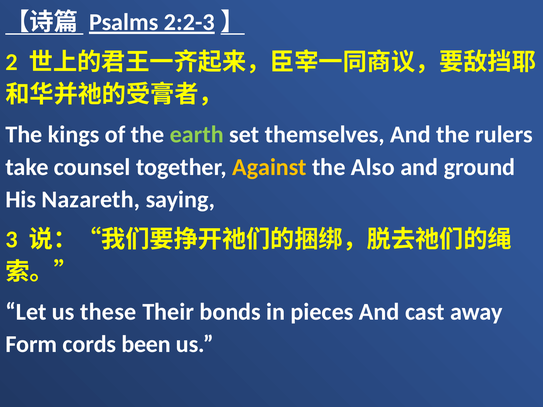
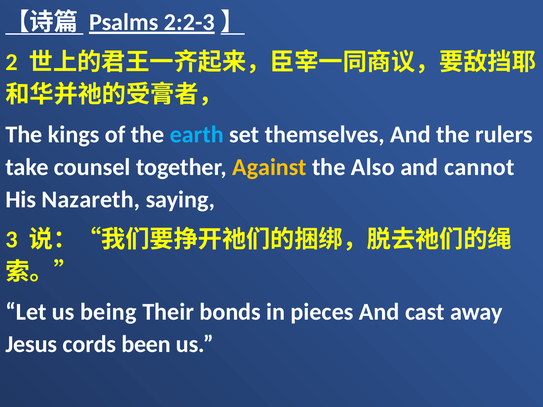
earth colour: light green -> light blue
ground: ground -> cannot
these: these -> being
Form: Form -> Jesus
